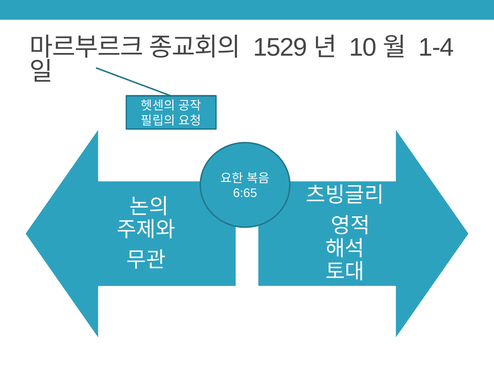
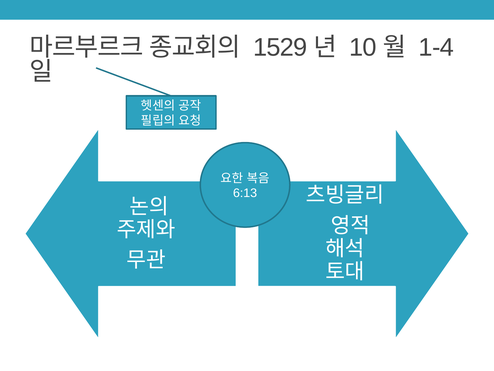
6:65: 6:65 -> 6:13
